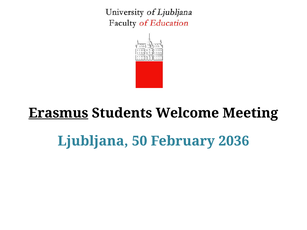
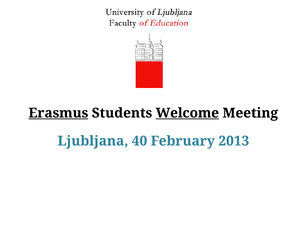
Welcome underline: none -> present
50: 50 -> 40
2036: 2036 -> 2013
